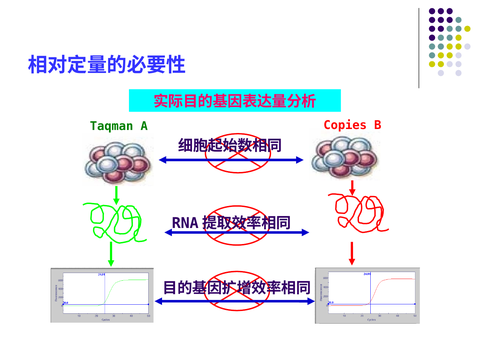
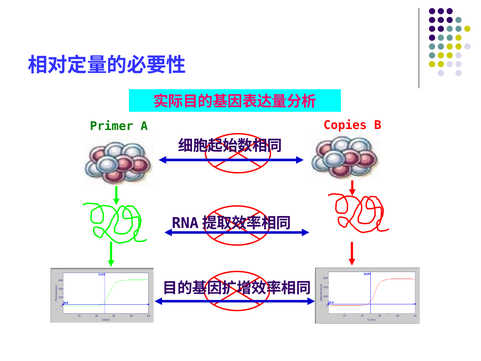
Taqman: Taqman -> Primer
